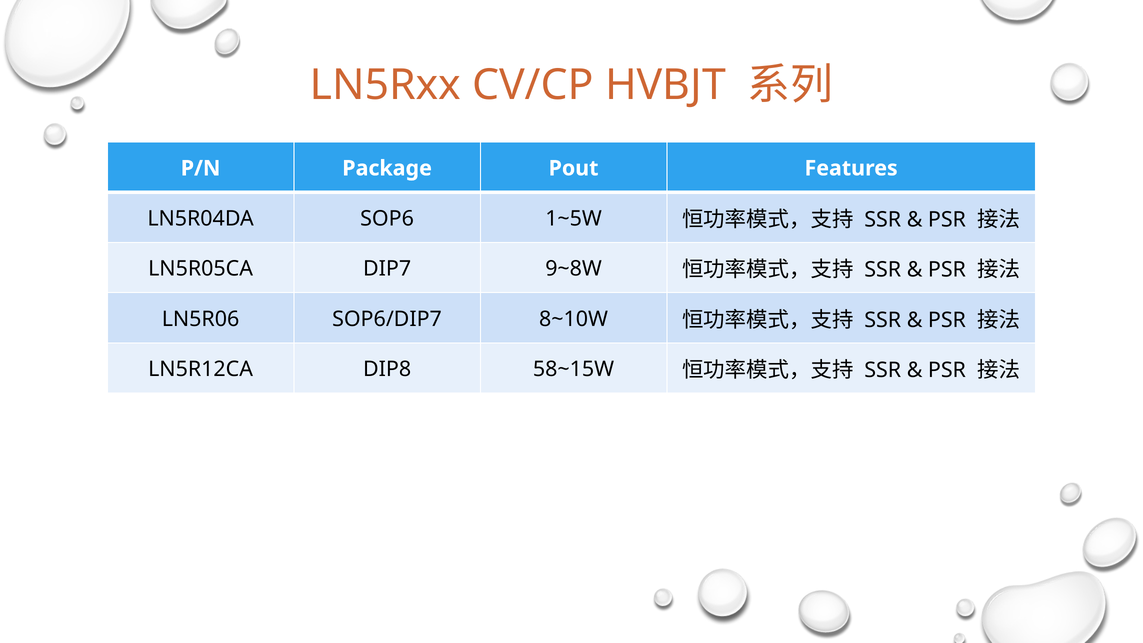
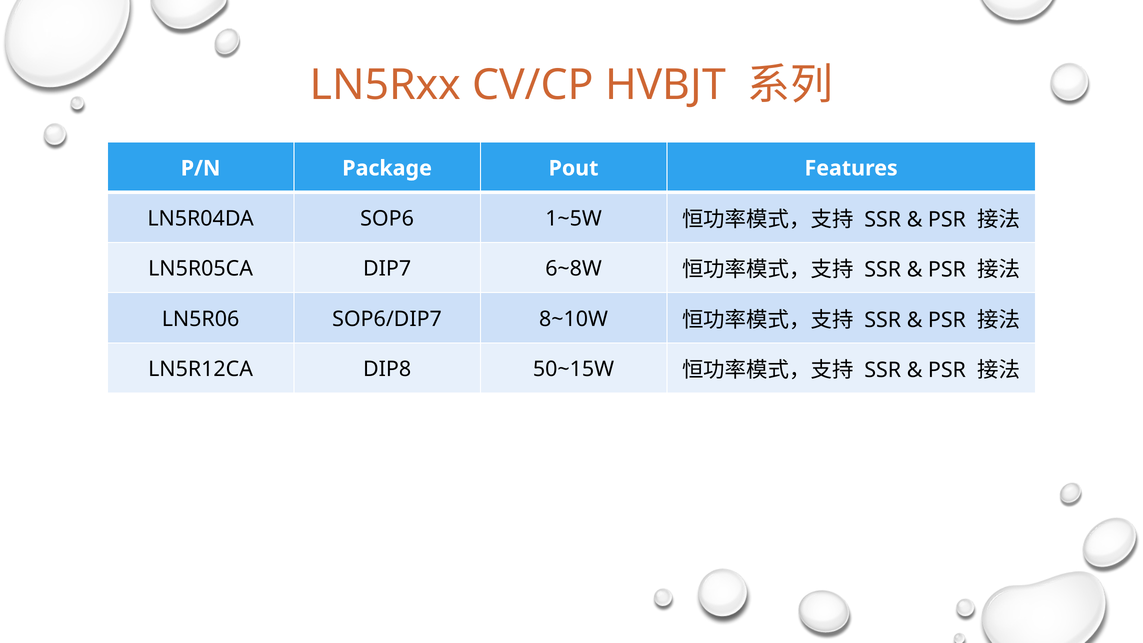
9~8W: 9~8W -> 6~8W
58~15W: 58~15W -> 50~15W
